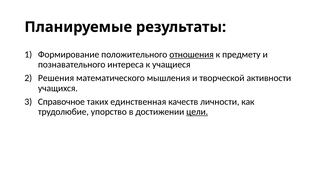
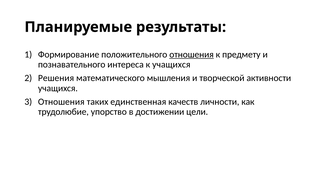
к учащиеся: учащиеся -> учащихся
Справочное at (61, 101): Справочное -> Отношения
цели underline: present -> none
